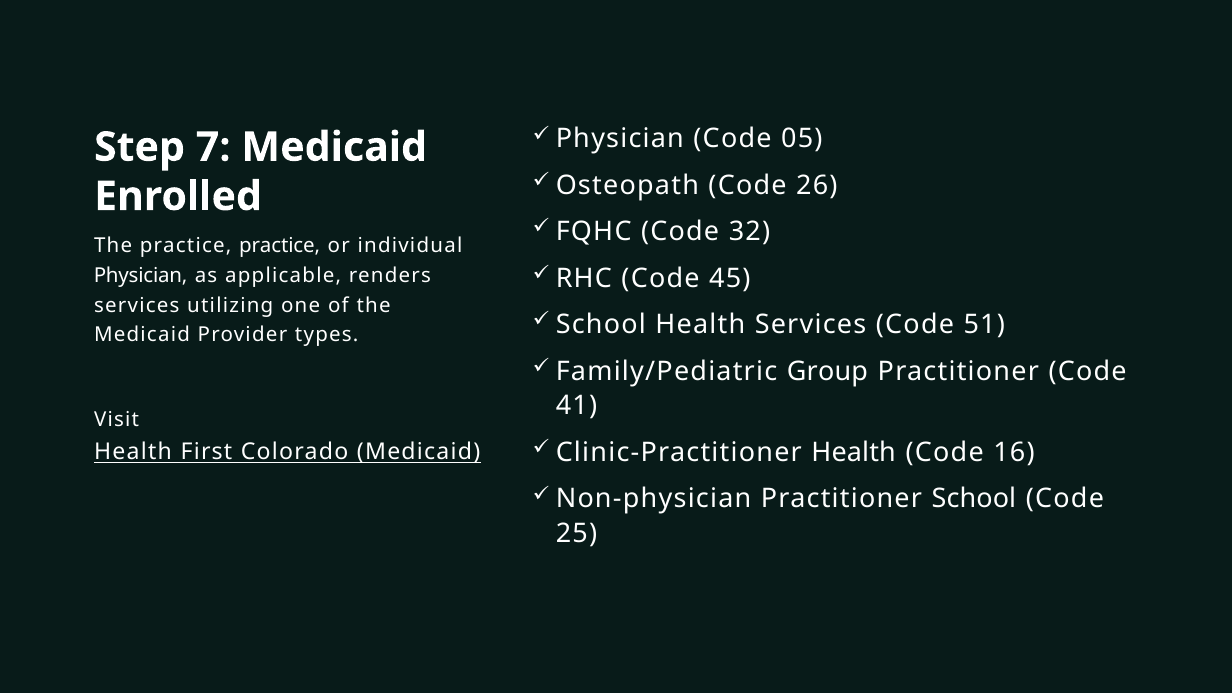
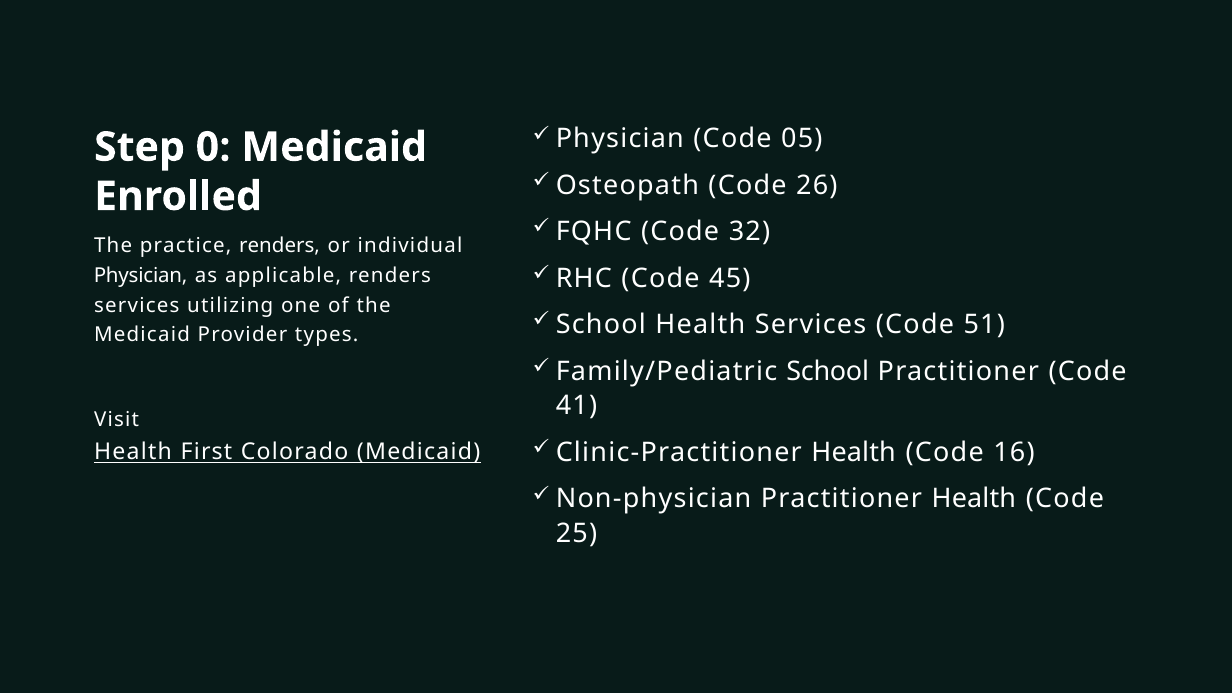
7: 7 -> 0
practice practice: practice -> renders
Family/Pediatric Group: Group -> School
Practitioner School: School -> Health
